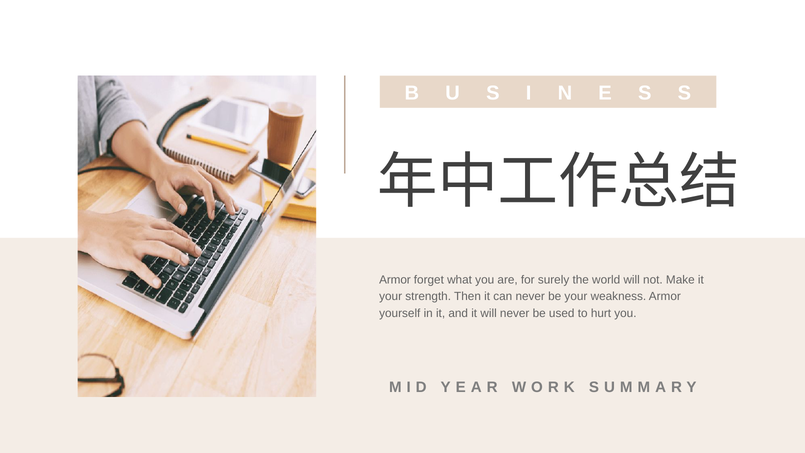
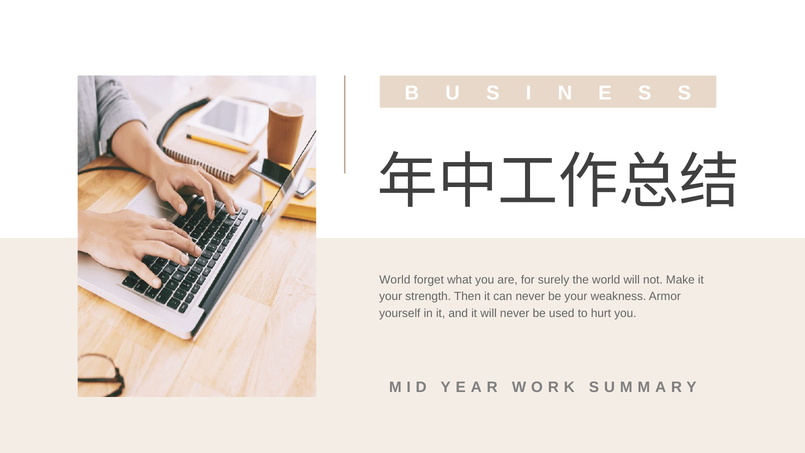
Armor at (395, 280): Armor -> World
